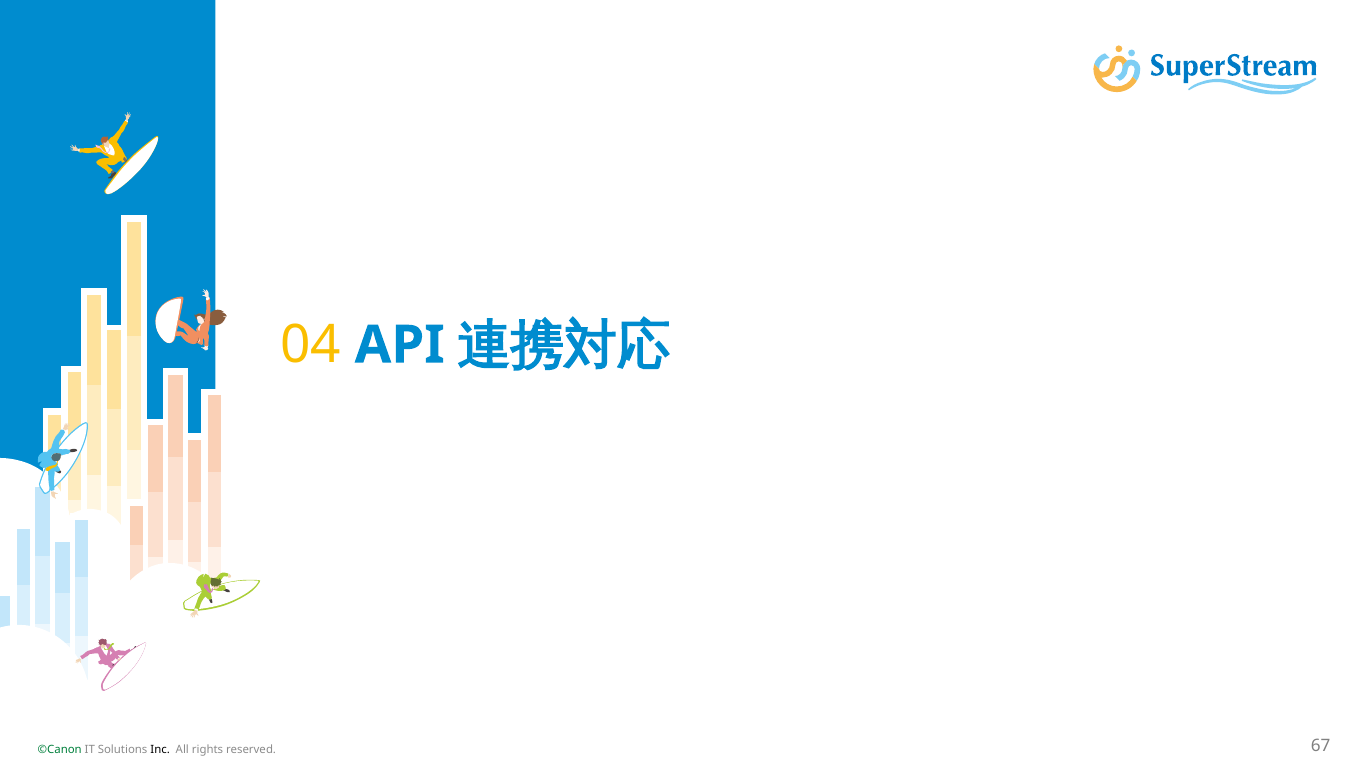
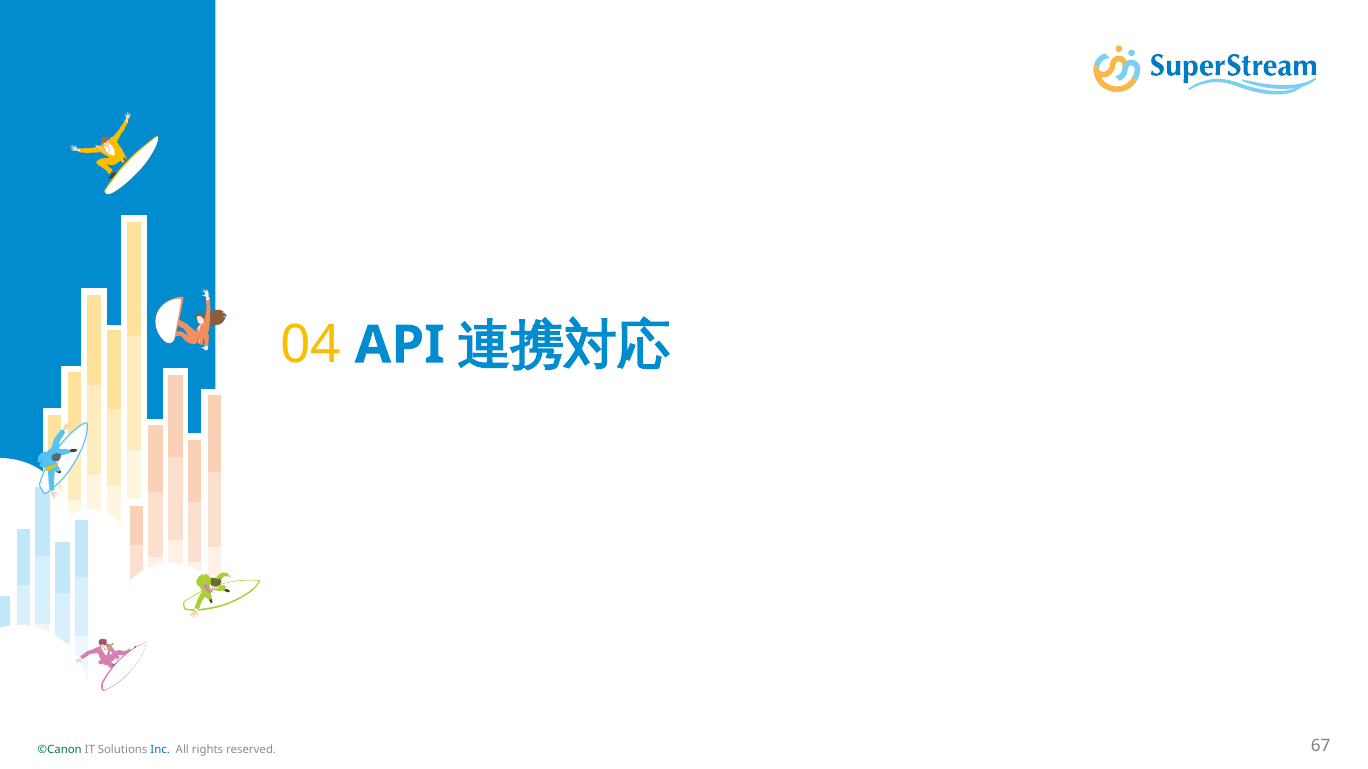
Inc colour: black -> blue
